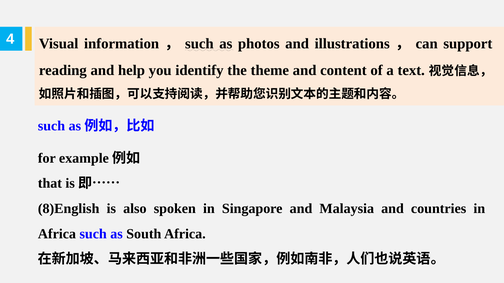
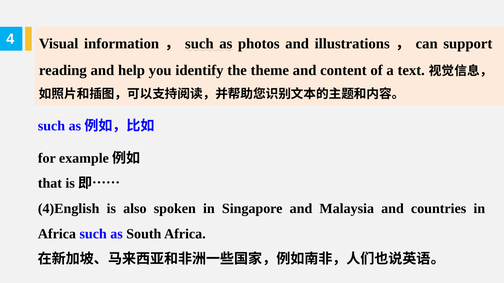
8)English: 8)English -> 4)English
